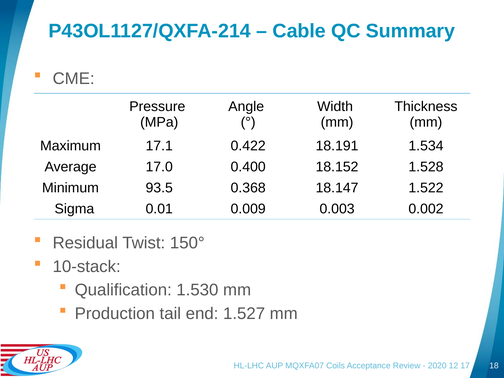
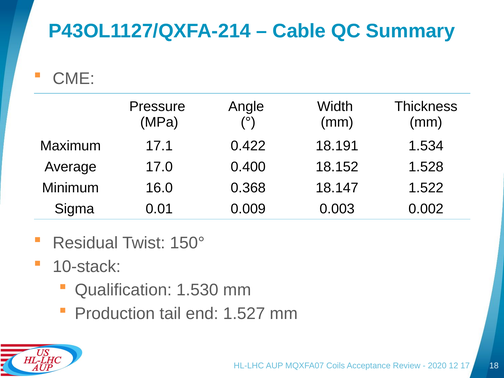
93.5: 93.5 -> 16.0
